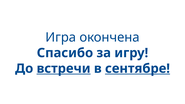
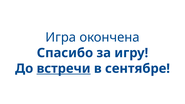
сентябре underline: present -> none
